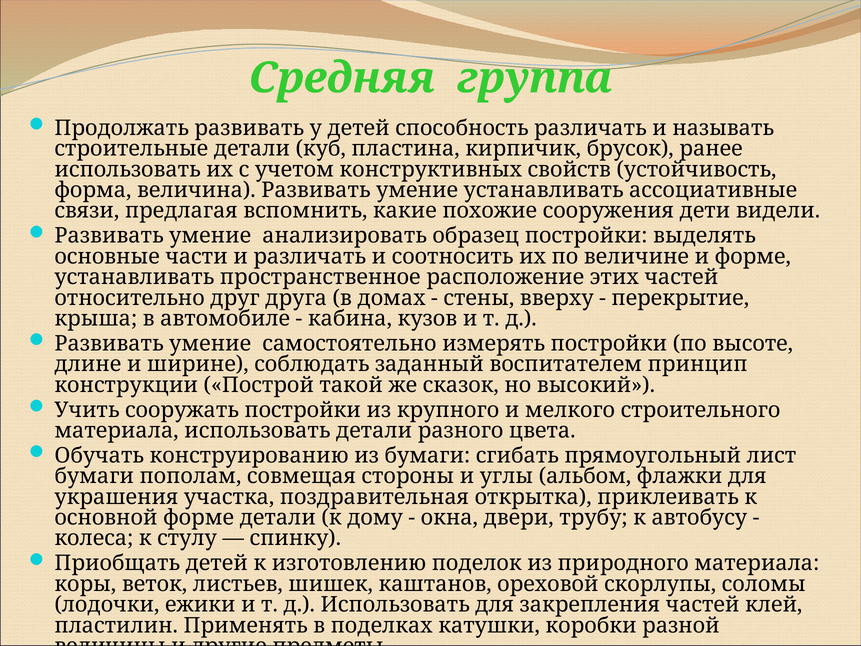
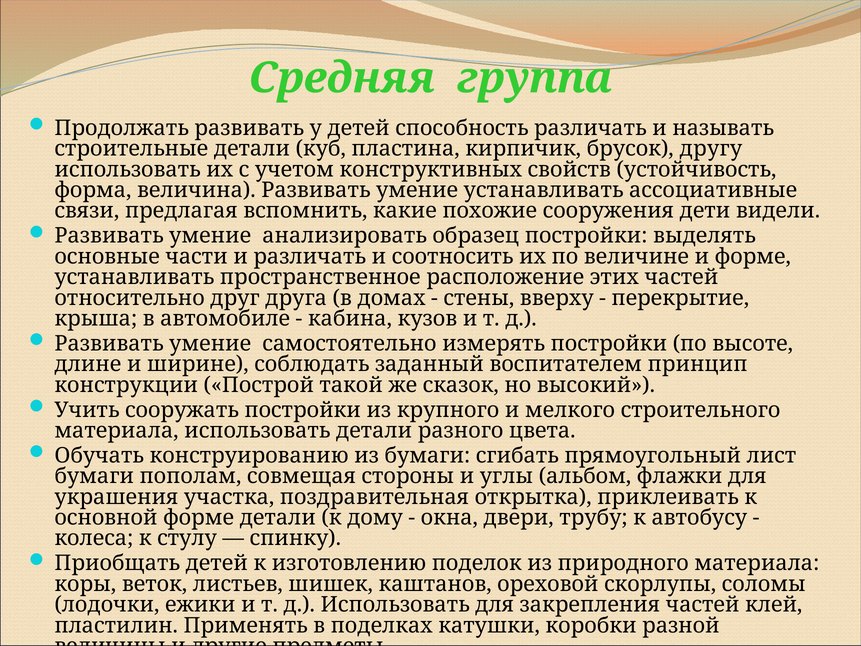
ранее: ранее -> другу
